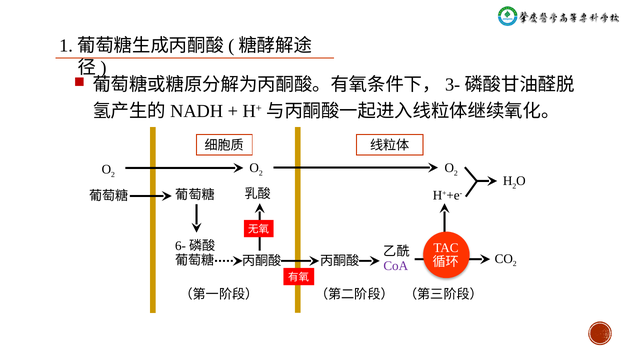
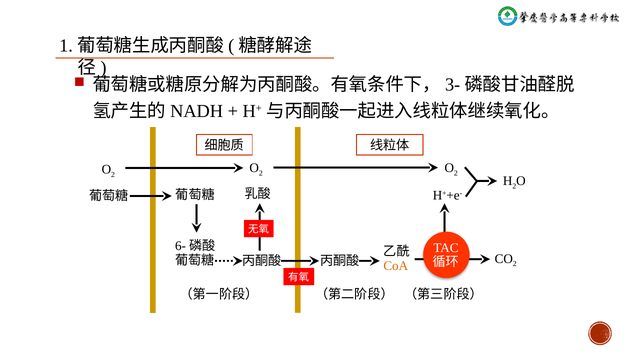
CoA colour: purple -> orange
